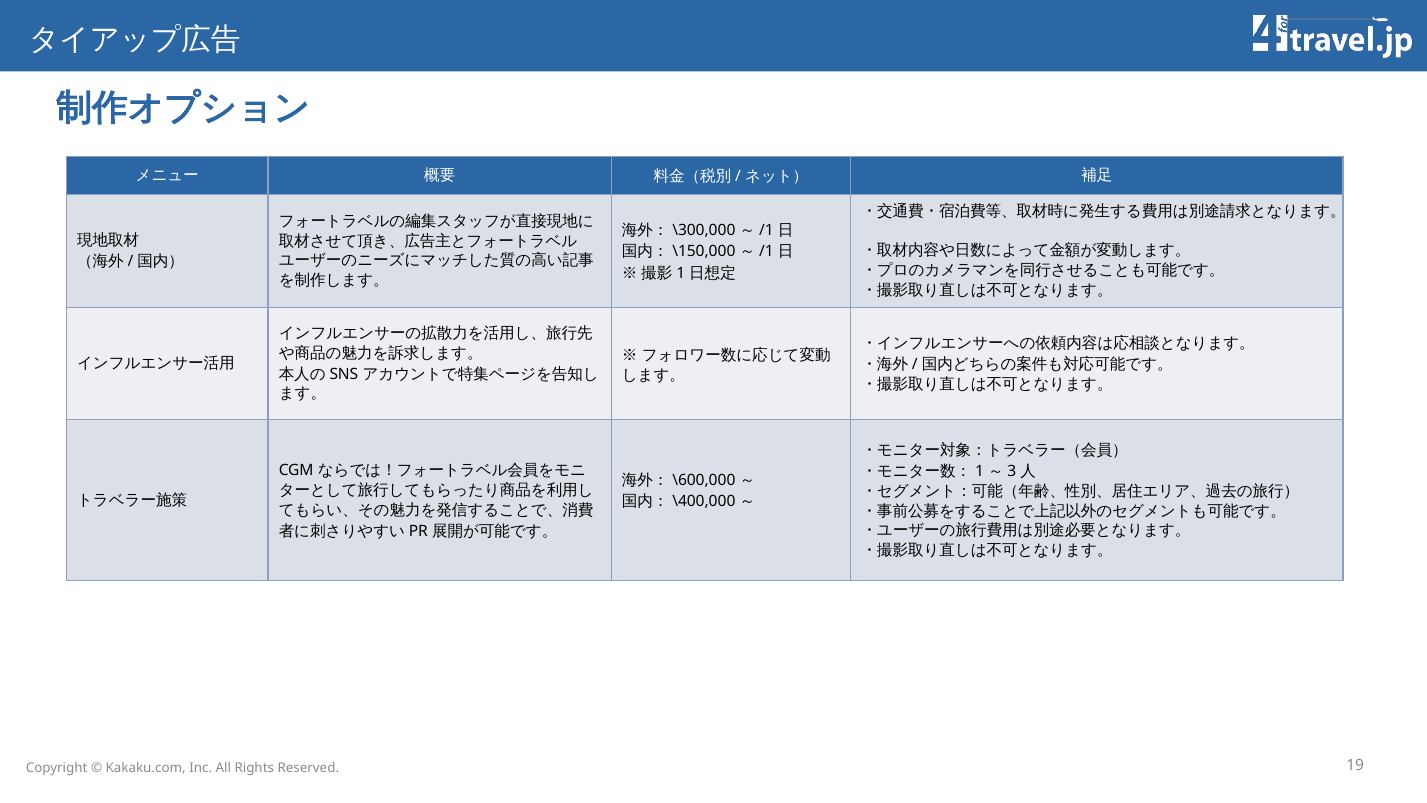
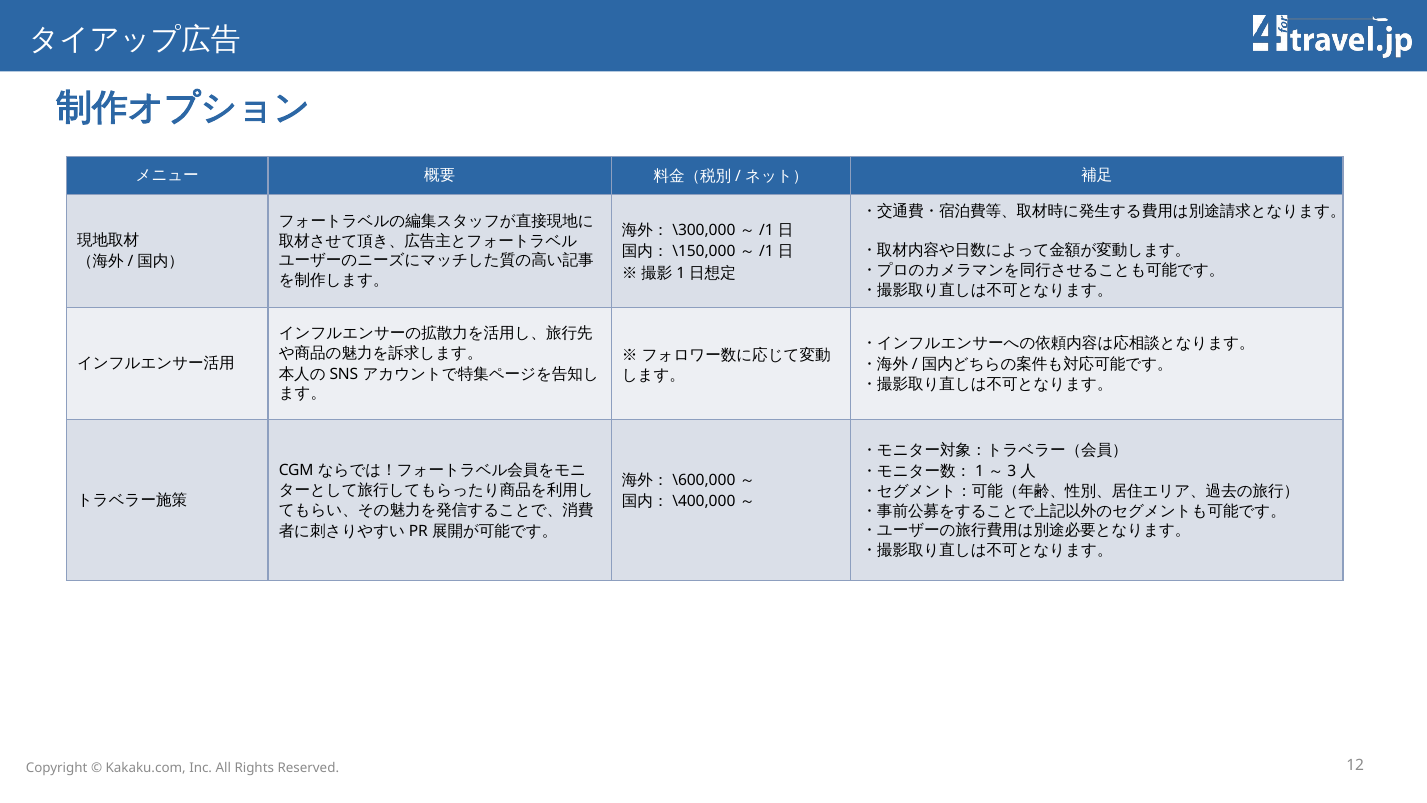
19: 19 -> 12
